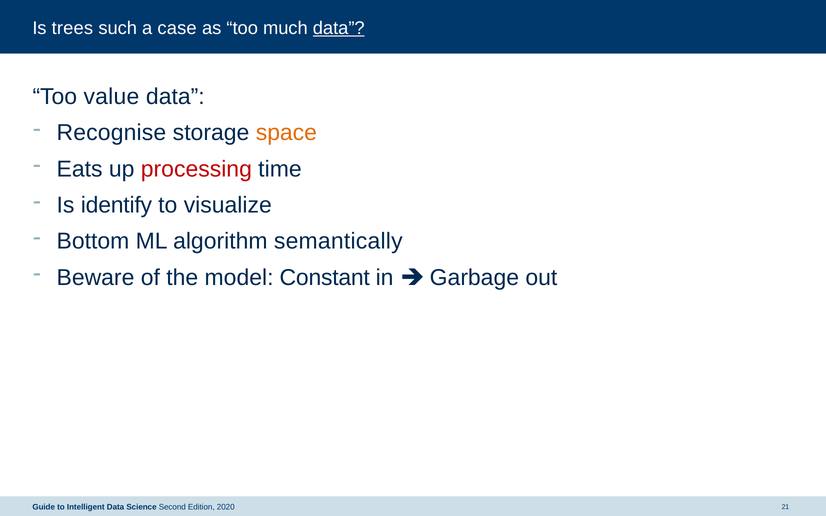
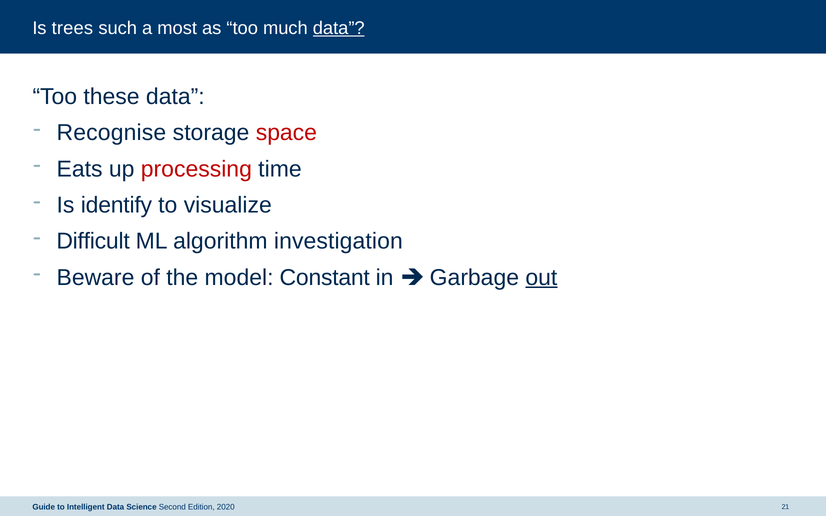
case: case -> most
value: value -> these
space colour: orange -> red
Bottom: Bottom -> Difficult
semantically: semantically -> investigation
out underline: none -> present
